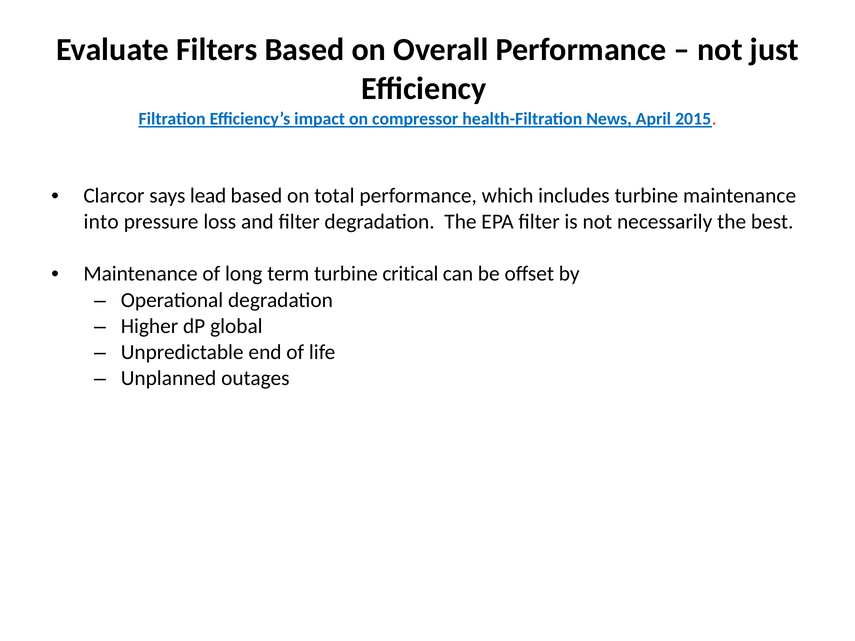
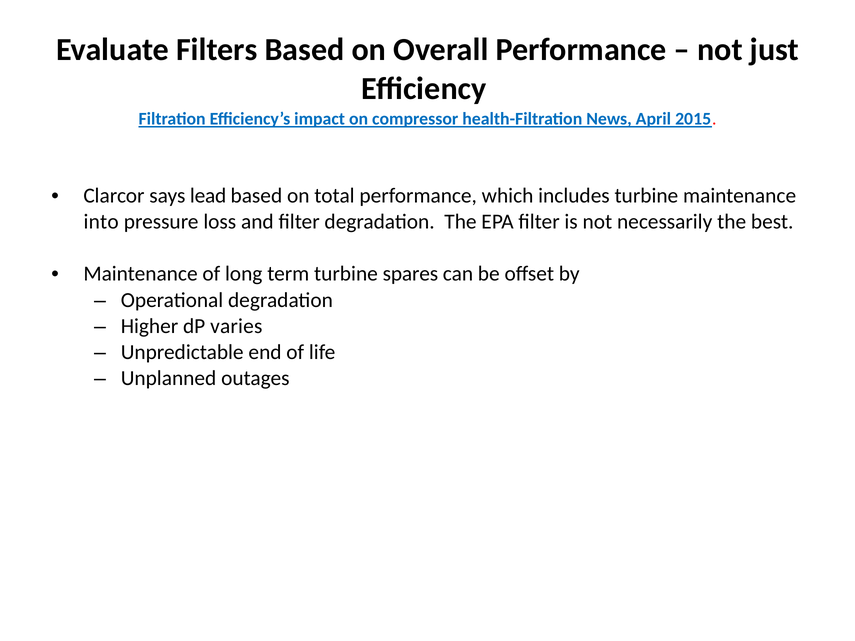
critical: critical -> spares
global: global -> varies
